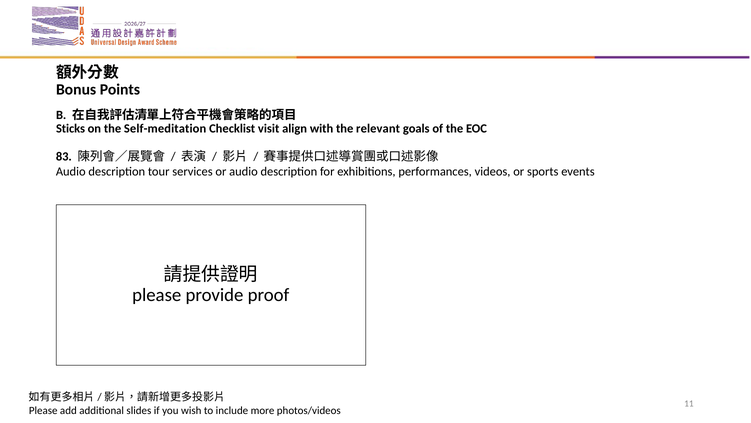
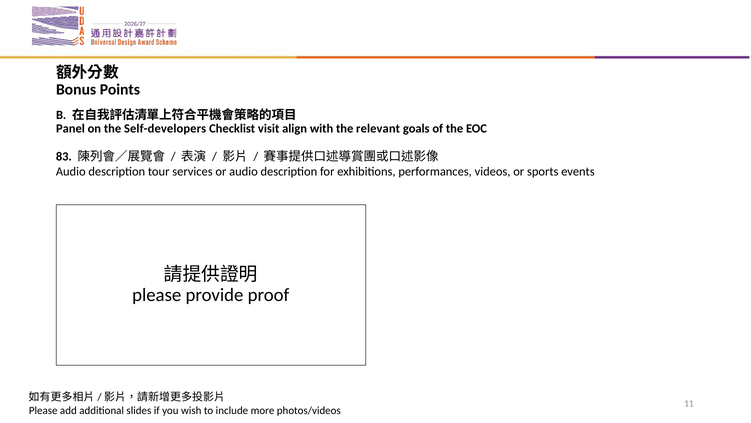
Sticks: Sticks -> Panel
Self-meditation: Self-meditation -> Self-developers
